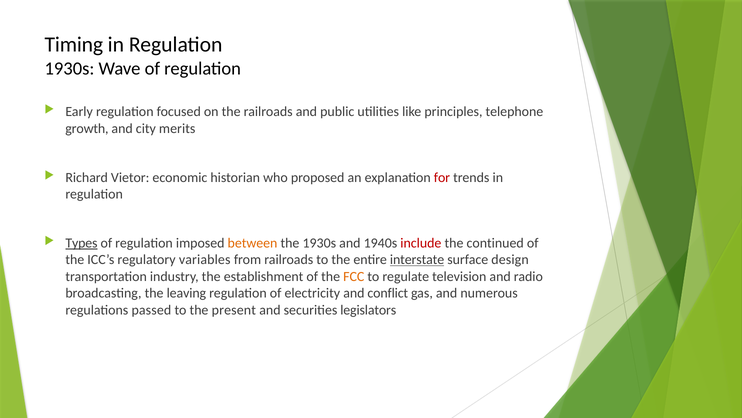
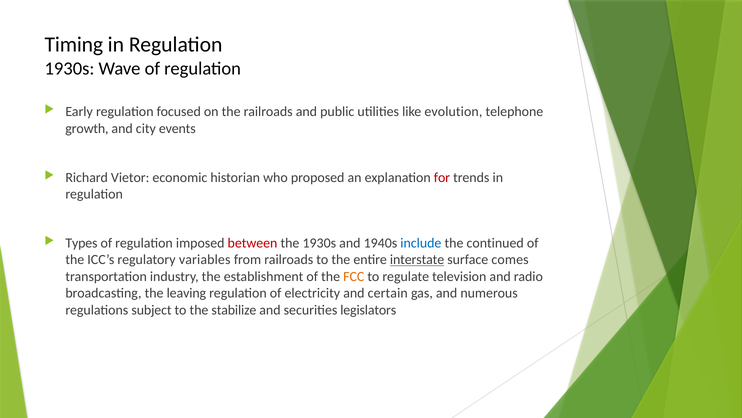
principles: principles -> evolution
merits: merits -> events
Types underline: present -> none
between colour: orange -> red
include colour: red -> blue
design: design -> comes
conflict: conflict -> certain
passed: passed -> subject
present: present -> stabilize
